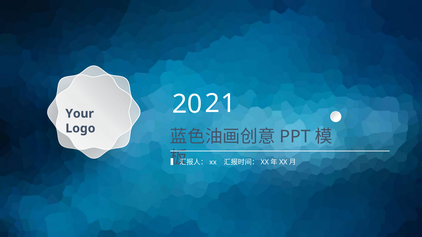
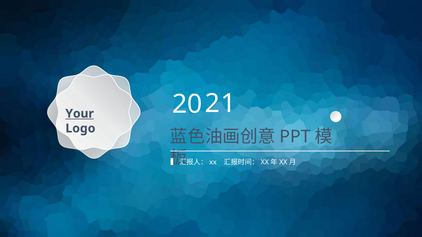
Your underline: none -> present
